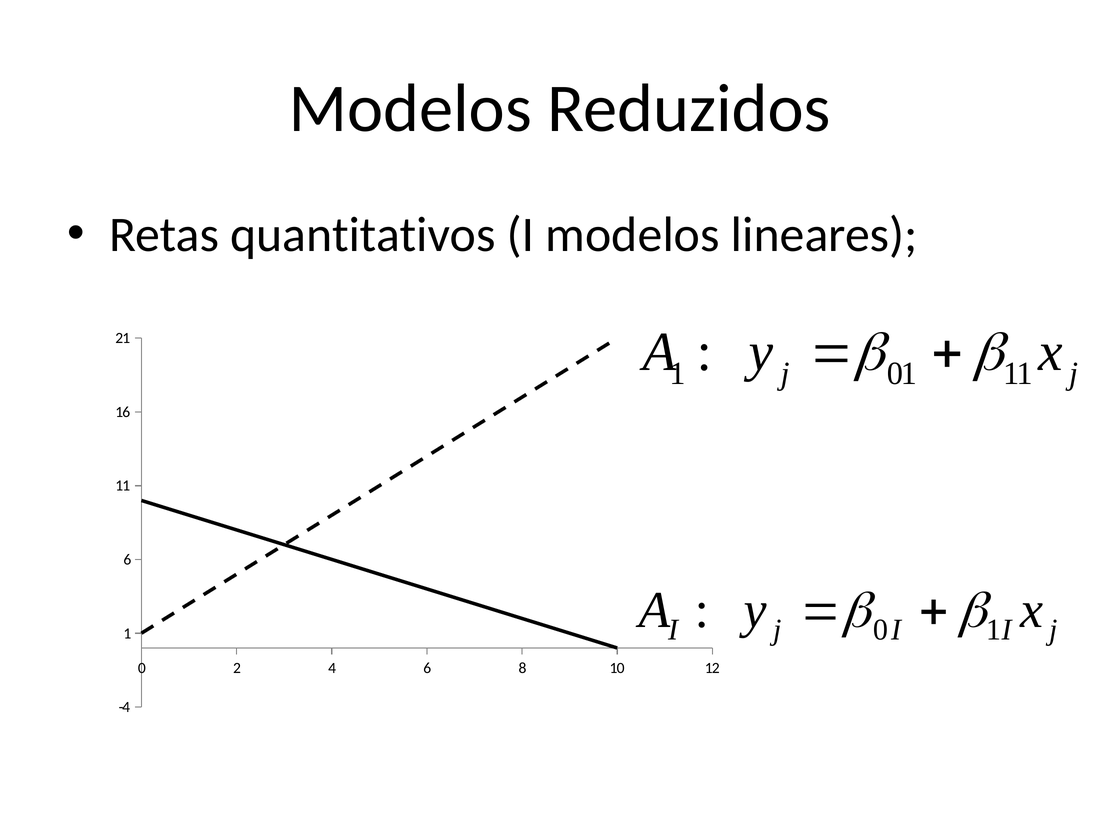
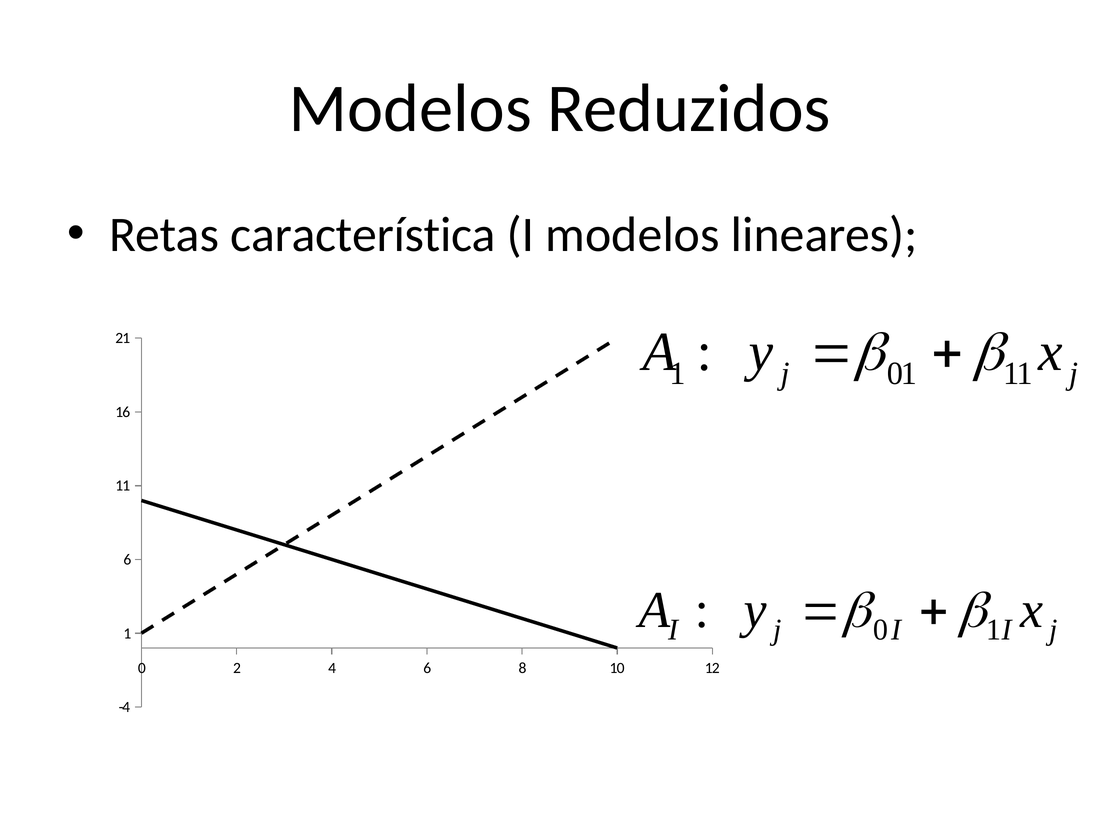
quantitativos: quantitativos -> característica
